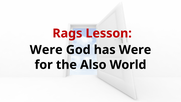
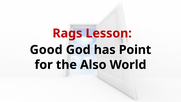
Were at (46, 50): Were -> Good
has Were: Were -> Point
